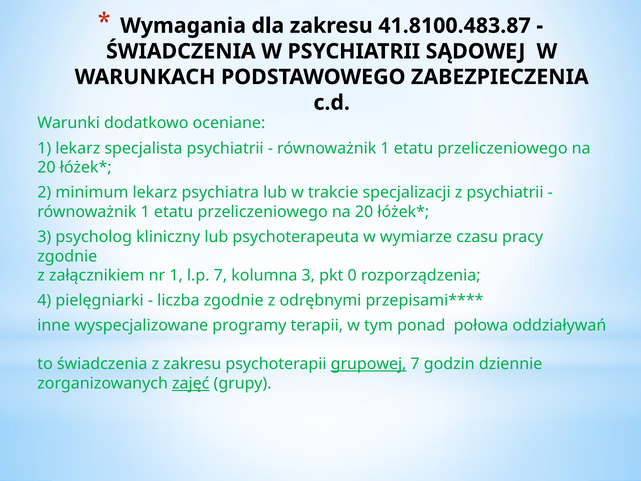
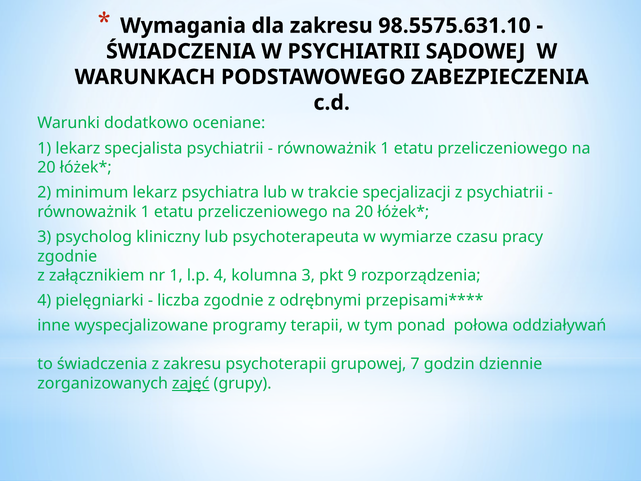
41.8100.483.87: 41.8100.483.87 -> 98.5575.631.10
l.p 7: 7 -> 4
0: 0 -> 9
grupowej underline: present -> none
